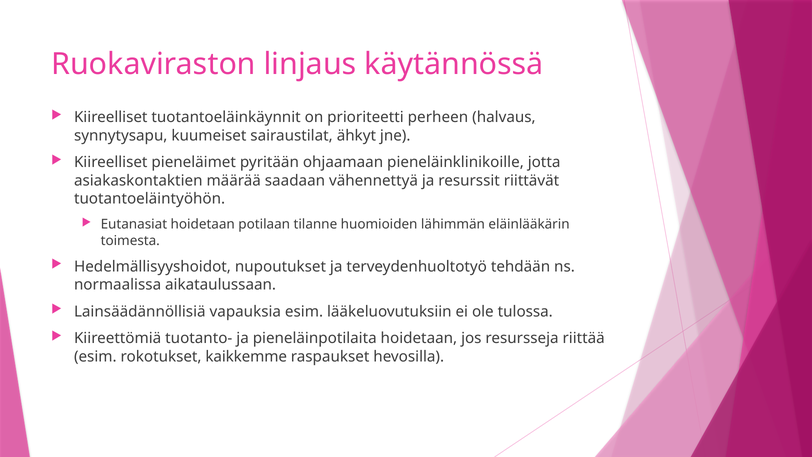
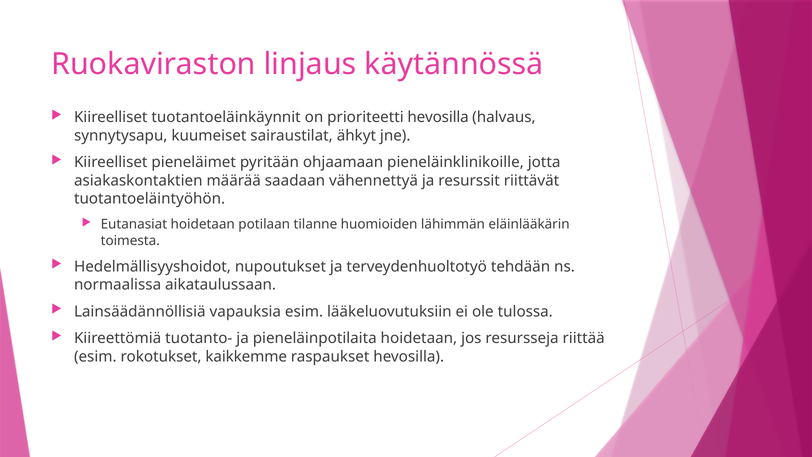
prioriteetti perheen: perheen -> hevosilla
